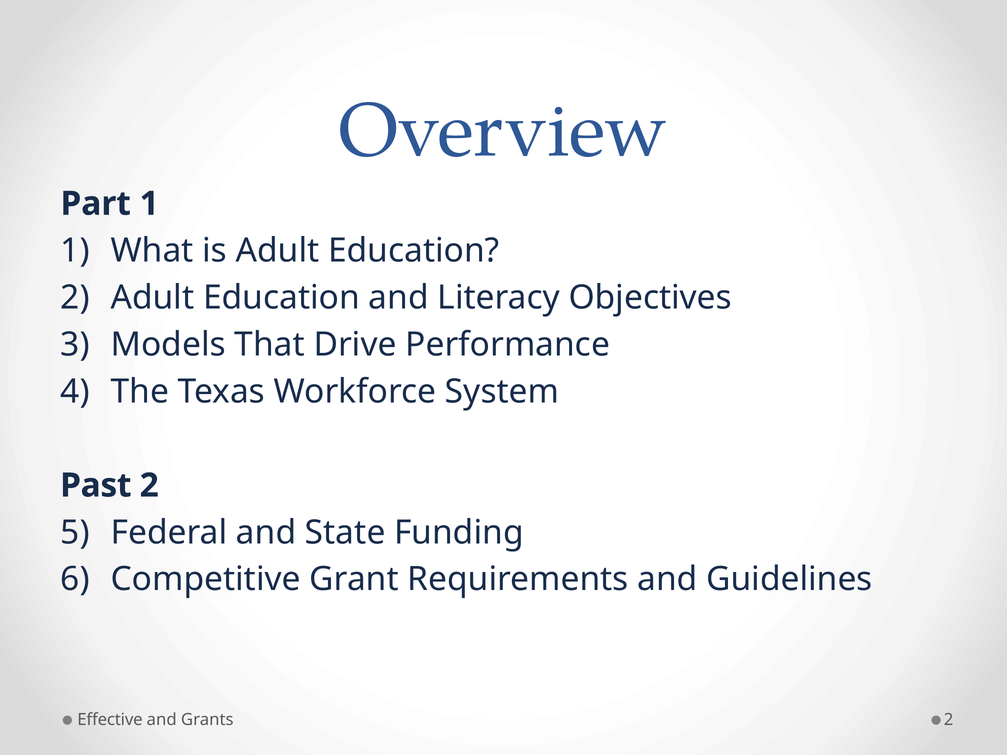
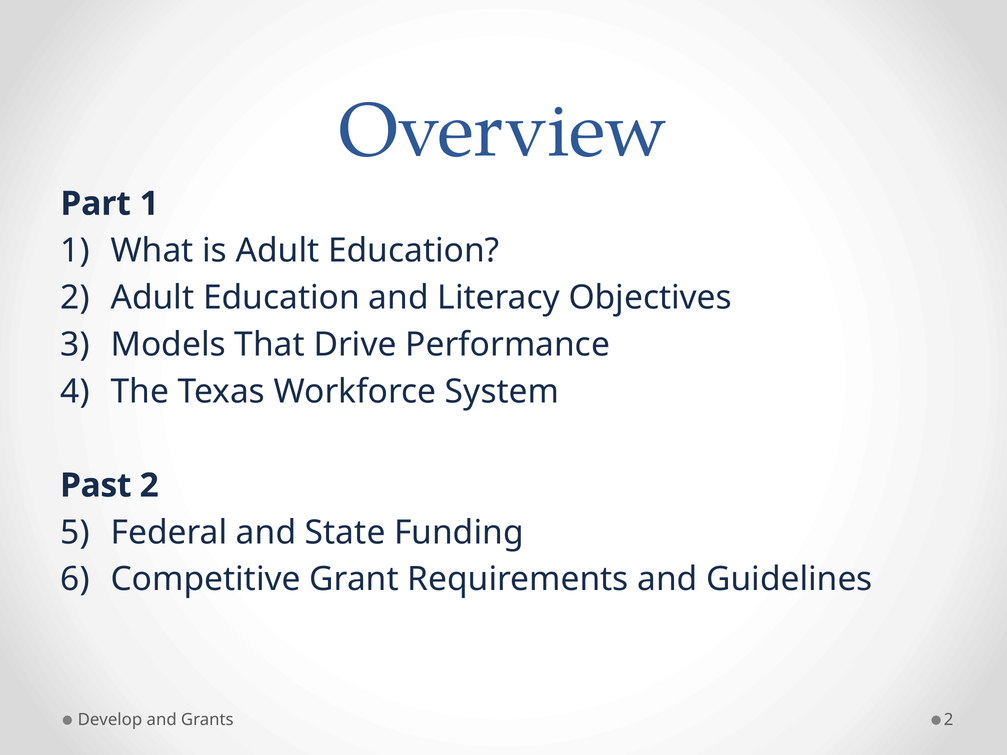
Effective: Effective -> Develop
